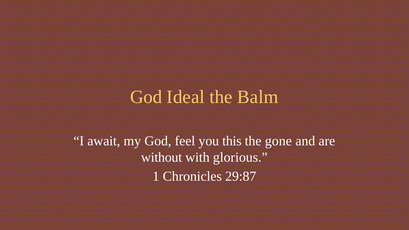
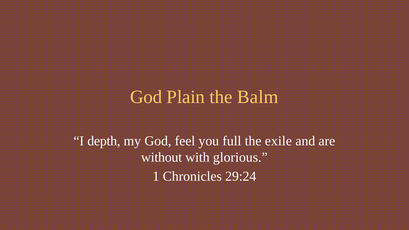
Ideal: Ideal -> Plain
await: await -> depth
this: this -> full
gone: gone -> exile
29:87: 29:87 -> 29:24
